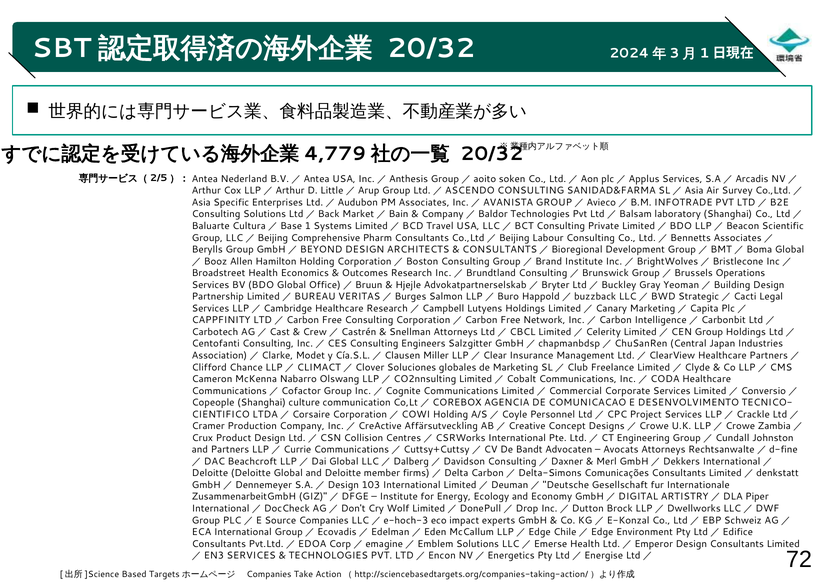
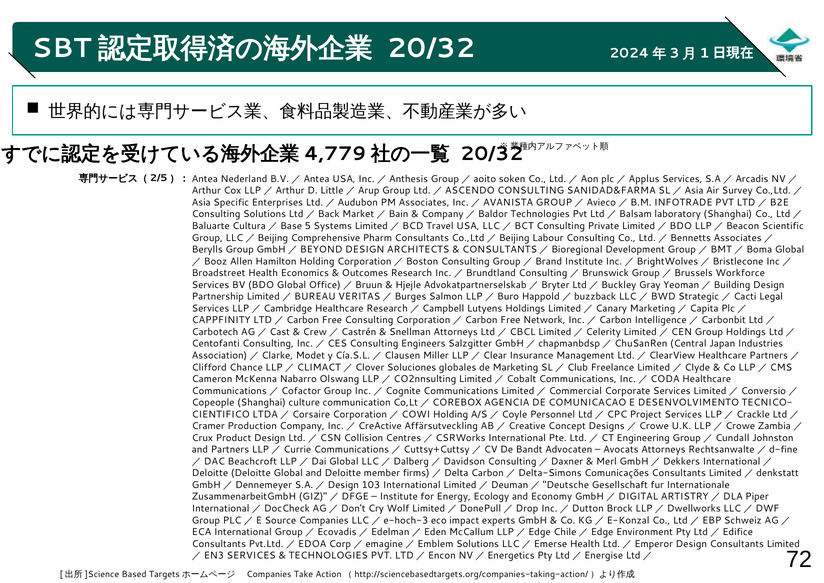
1: 1 -> 5
Operations: Operations -> Workforce
